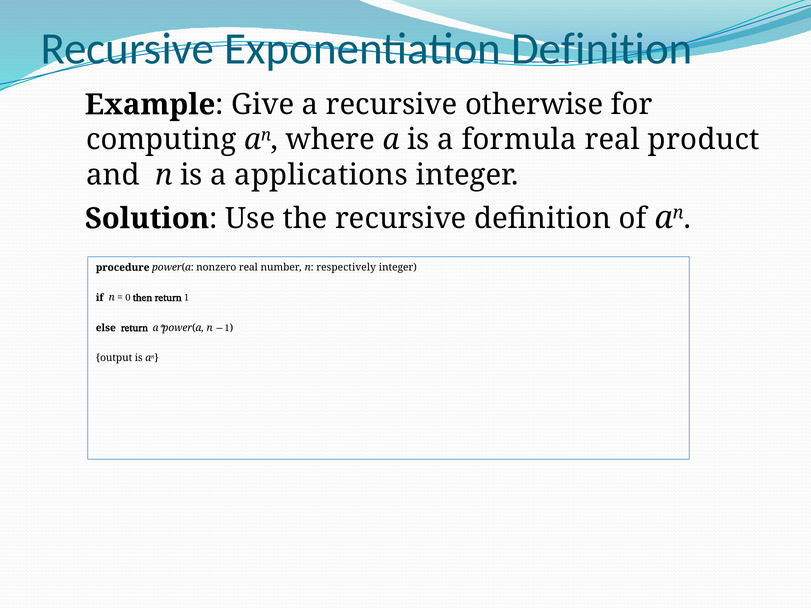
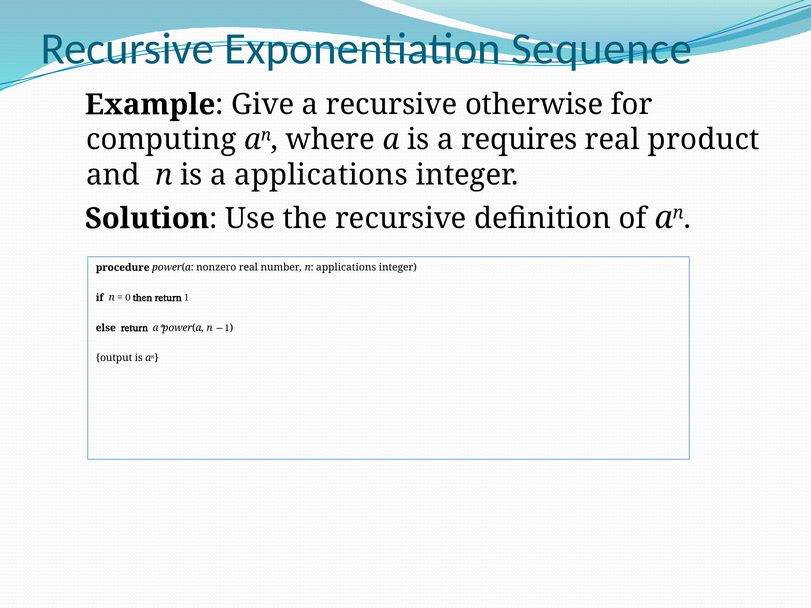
Exponentiation Definition: Definition -> Sequence
formula: formula -> requires
n respectively: respectively -> applications
